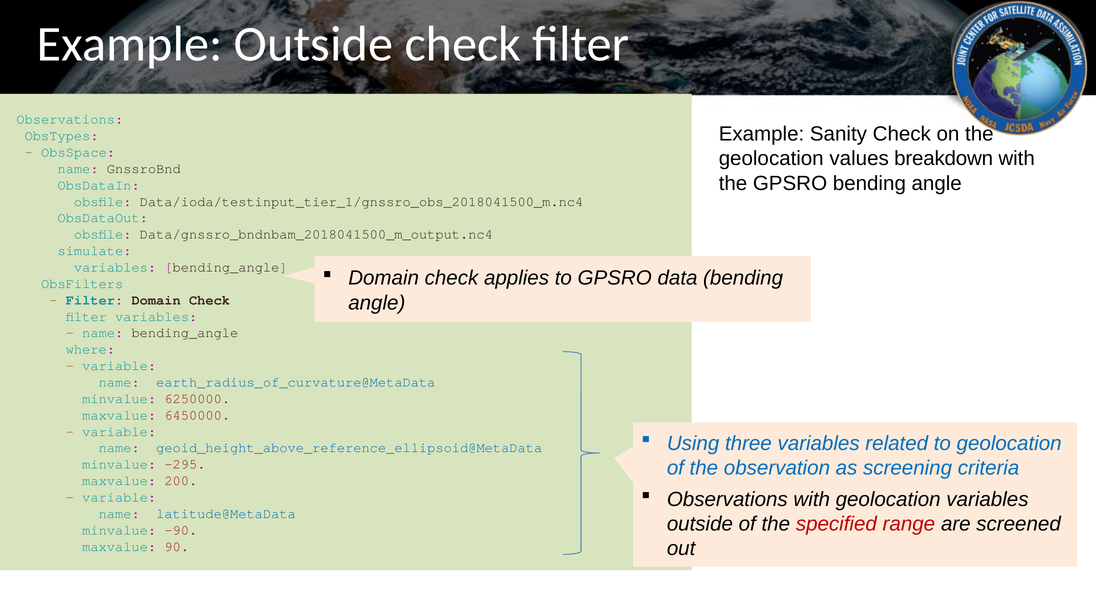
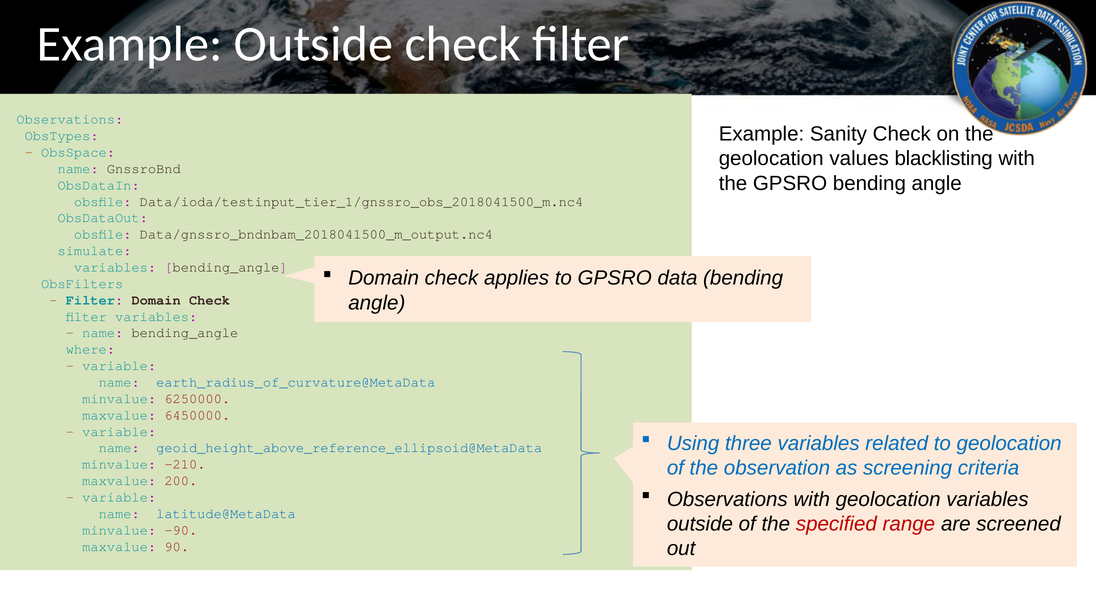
breakdown: breakdown -> blacklisting
-295: -295 -> -210
